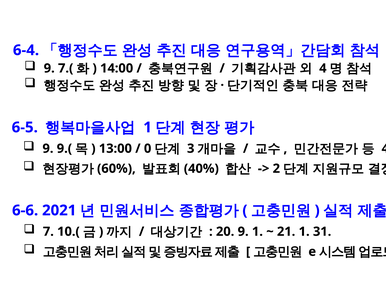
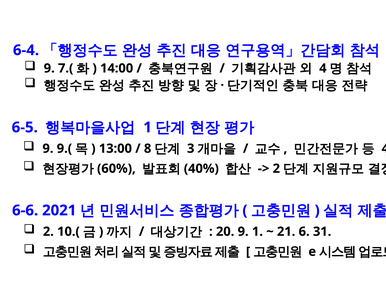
0: 0 -> 8
7 at (48, 232): 7 -> 2
21 1: 1 -> 6
